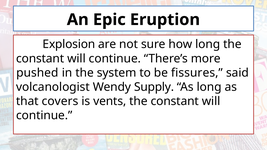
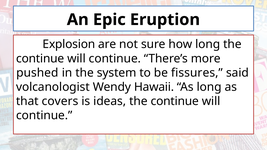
constant at (40, 59): constant -> continue
Supply: Supply -> Hawaii
vents: vents -> ideas
constant at (175, 101): constant -> continue
